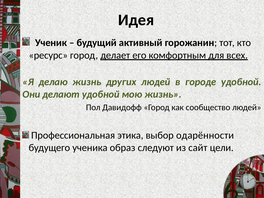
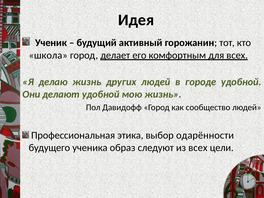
ресурс: ресурс -> школа
из сайт: сайт -> всех
